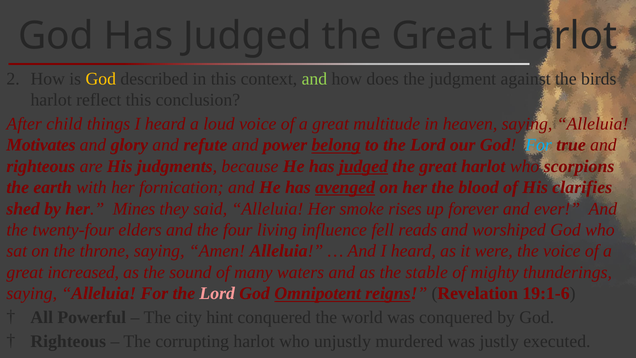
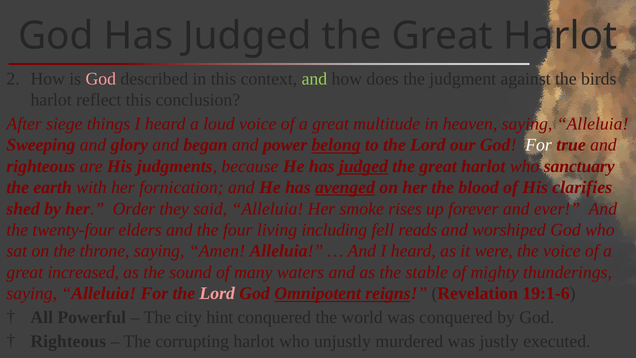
God at (101, 79) colour: yellow -> pink
child: child -> siege
Motivates: Motivates -> Sweeping
refute: refute -> began
For at (539, 145) colour: light blue -> white
scorpions: scorpions -> sanctuary
Mines: Mines -> Order
influence: influence -> including
